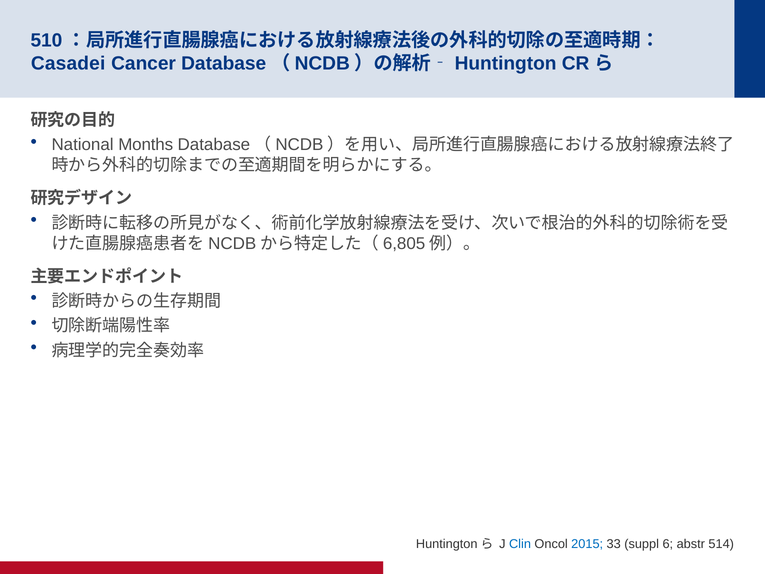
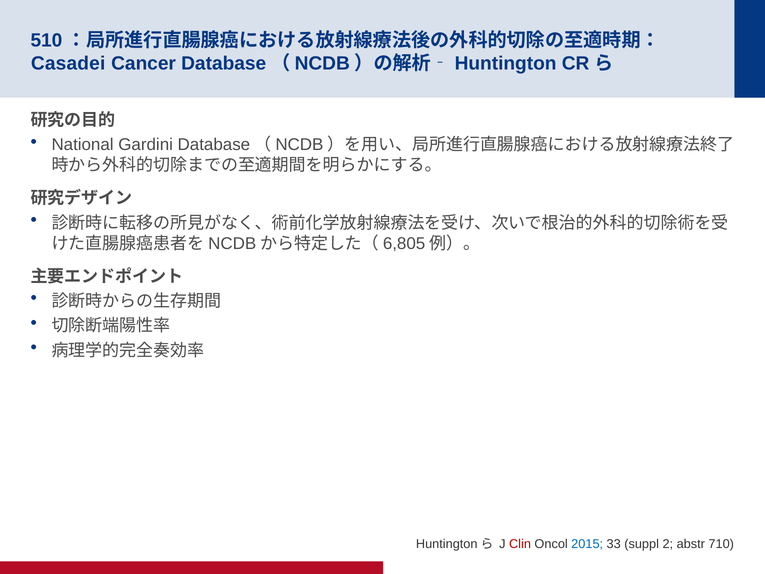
Months: Months -> Gardini
Clin colour: blue -> red
6: 6 -> 2
514: 514 -> 710
